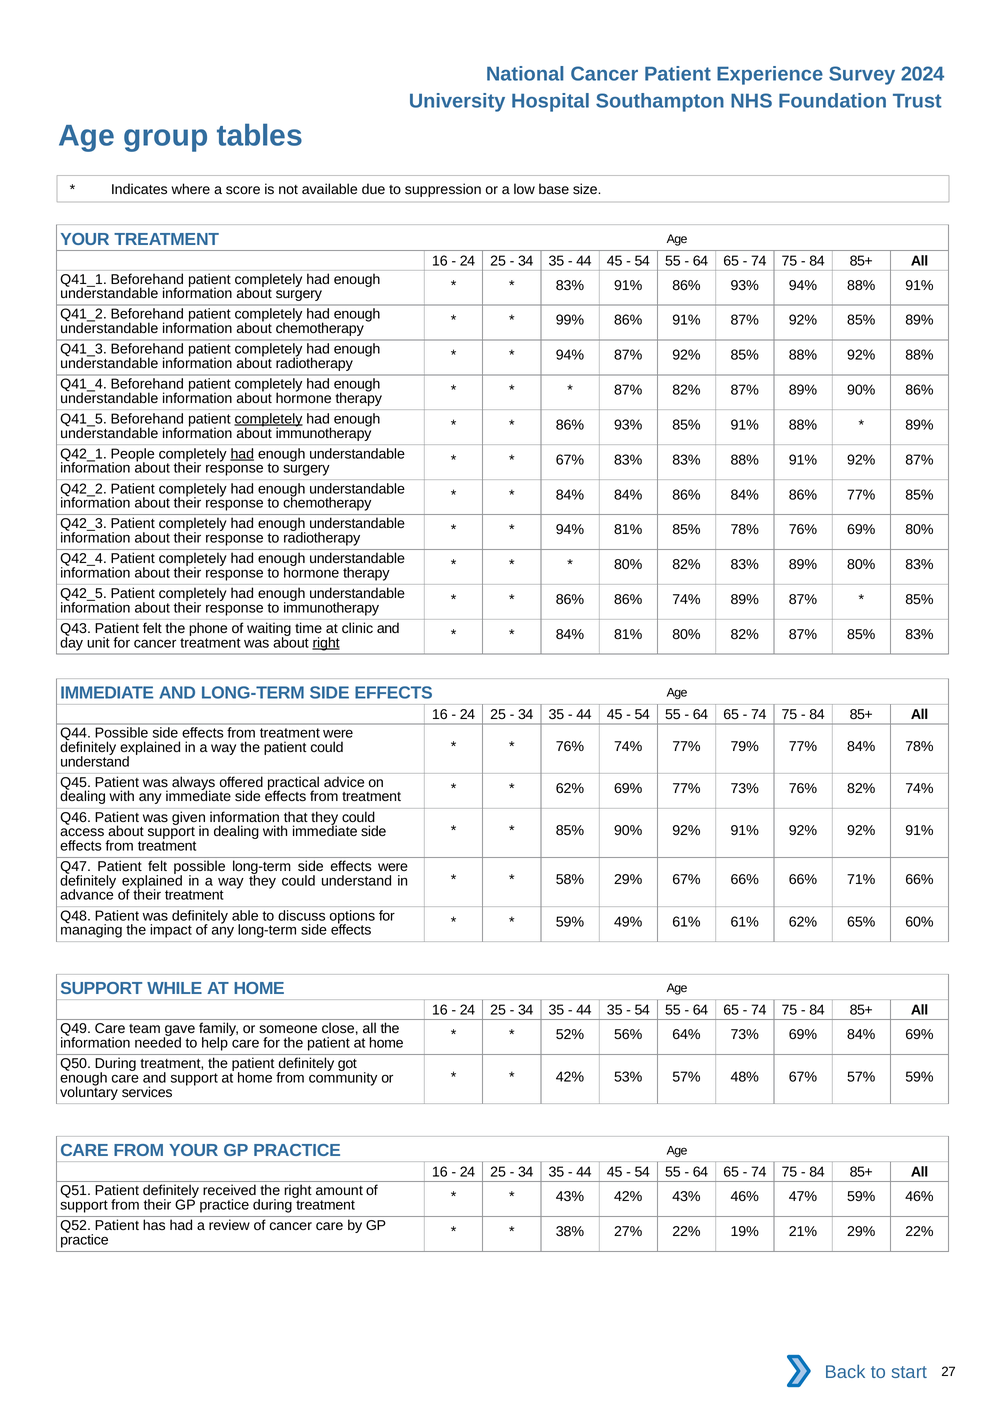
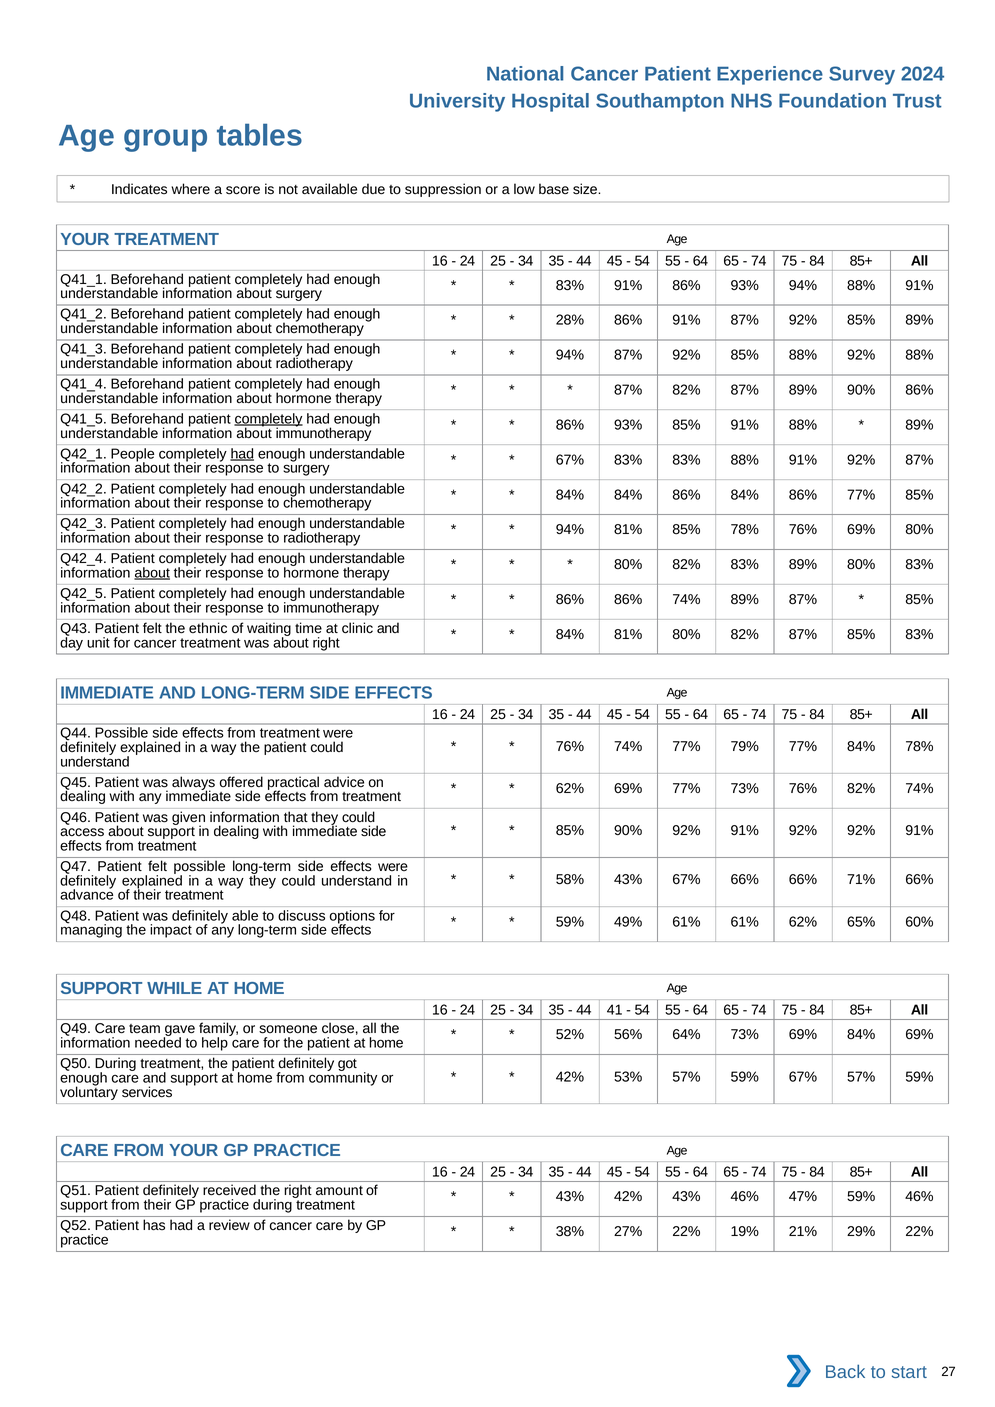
99%: 99% -> 28%
about at (152, 573) underline: none -> present
phone: phone -> ethnic
right at (326, 643) underline: present -> none
58% 29%: 29% -> 43%
44 35: 35 -> 41
53% 57% 48%: 48% -> 59%
